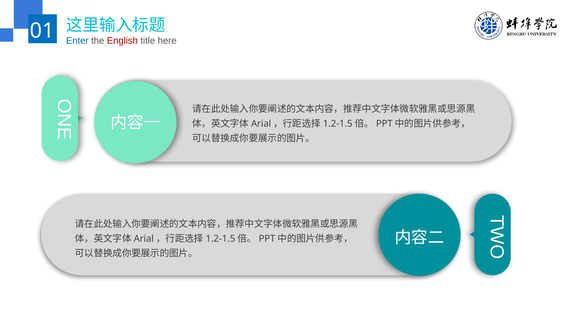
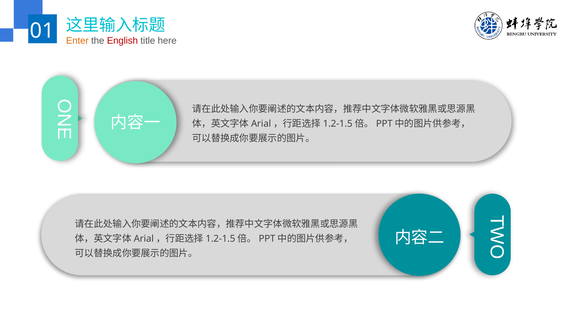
Enter colour: blue -> orange
